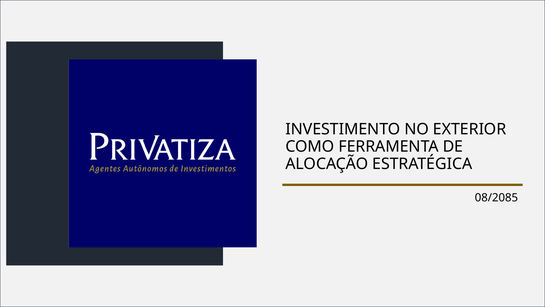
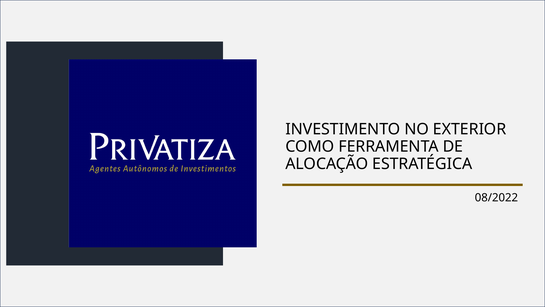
08/2085: 08/2085 -> 08/2022
